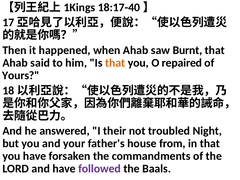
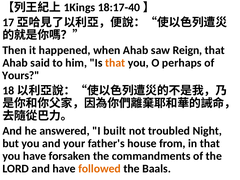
Burnt: Burnt -> Reign
repaired: repaired -> perhaps
their: their -> built
followed colour: purple -> orange
